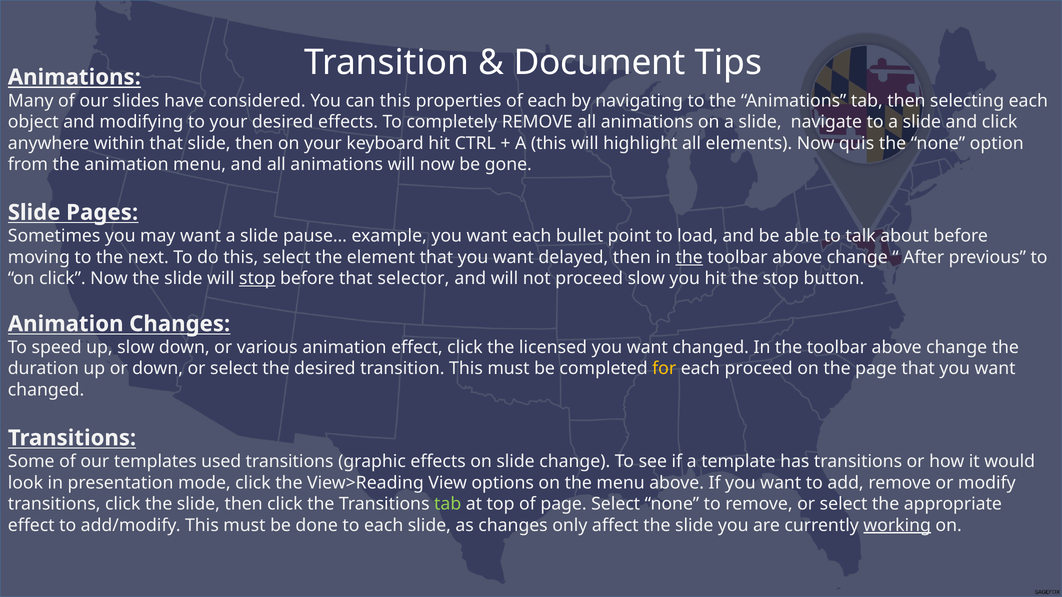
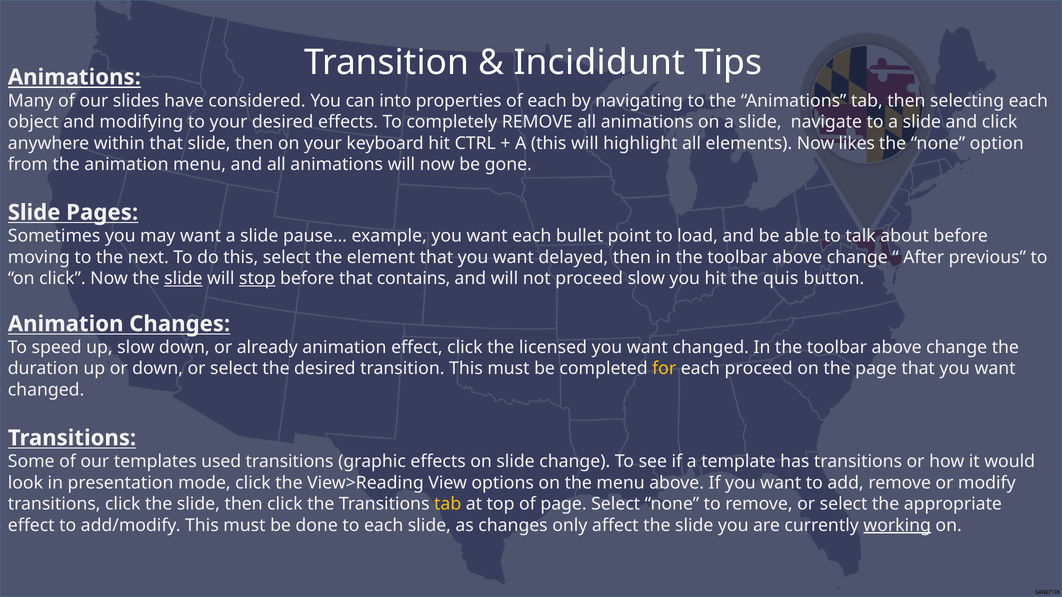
Document: Document -> Incididunt
can this: this -> into
quis: quis -> likes
the at (689, 257) underline: present -> none
slide at (183, 279) underline: none -> present
selector: selector -> contains
the stop: stop -> quis
various: various -> already
tab at (448, 504) colour: light green -> yellow
